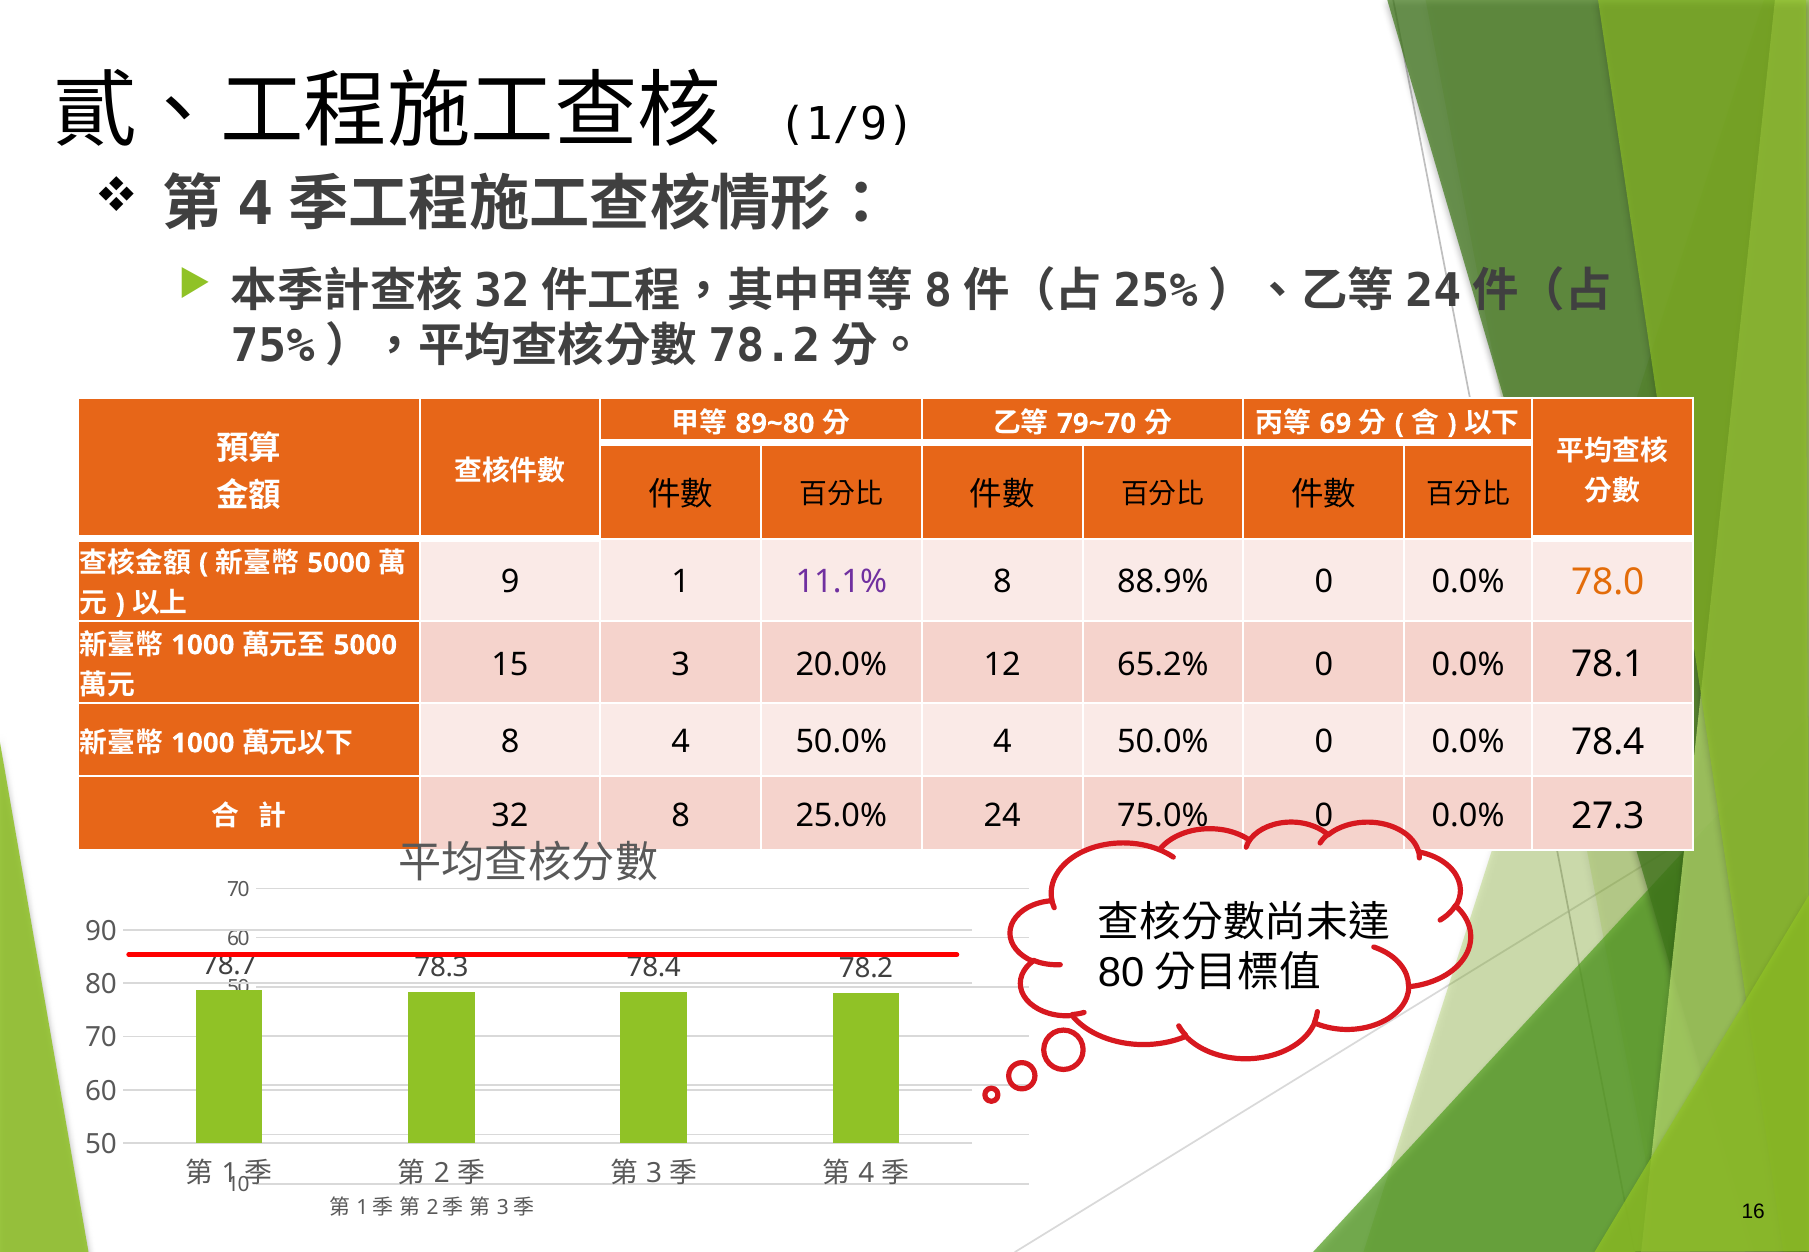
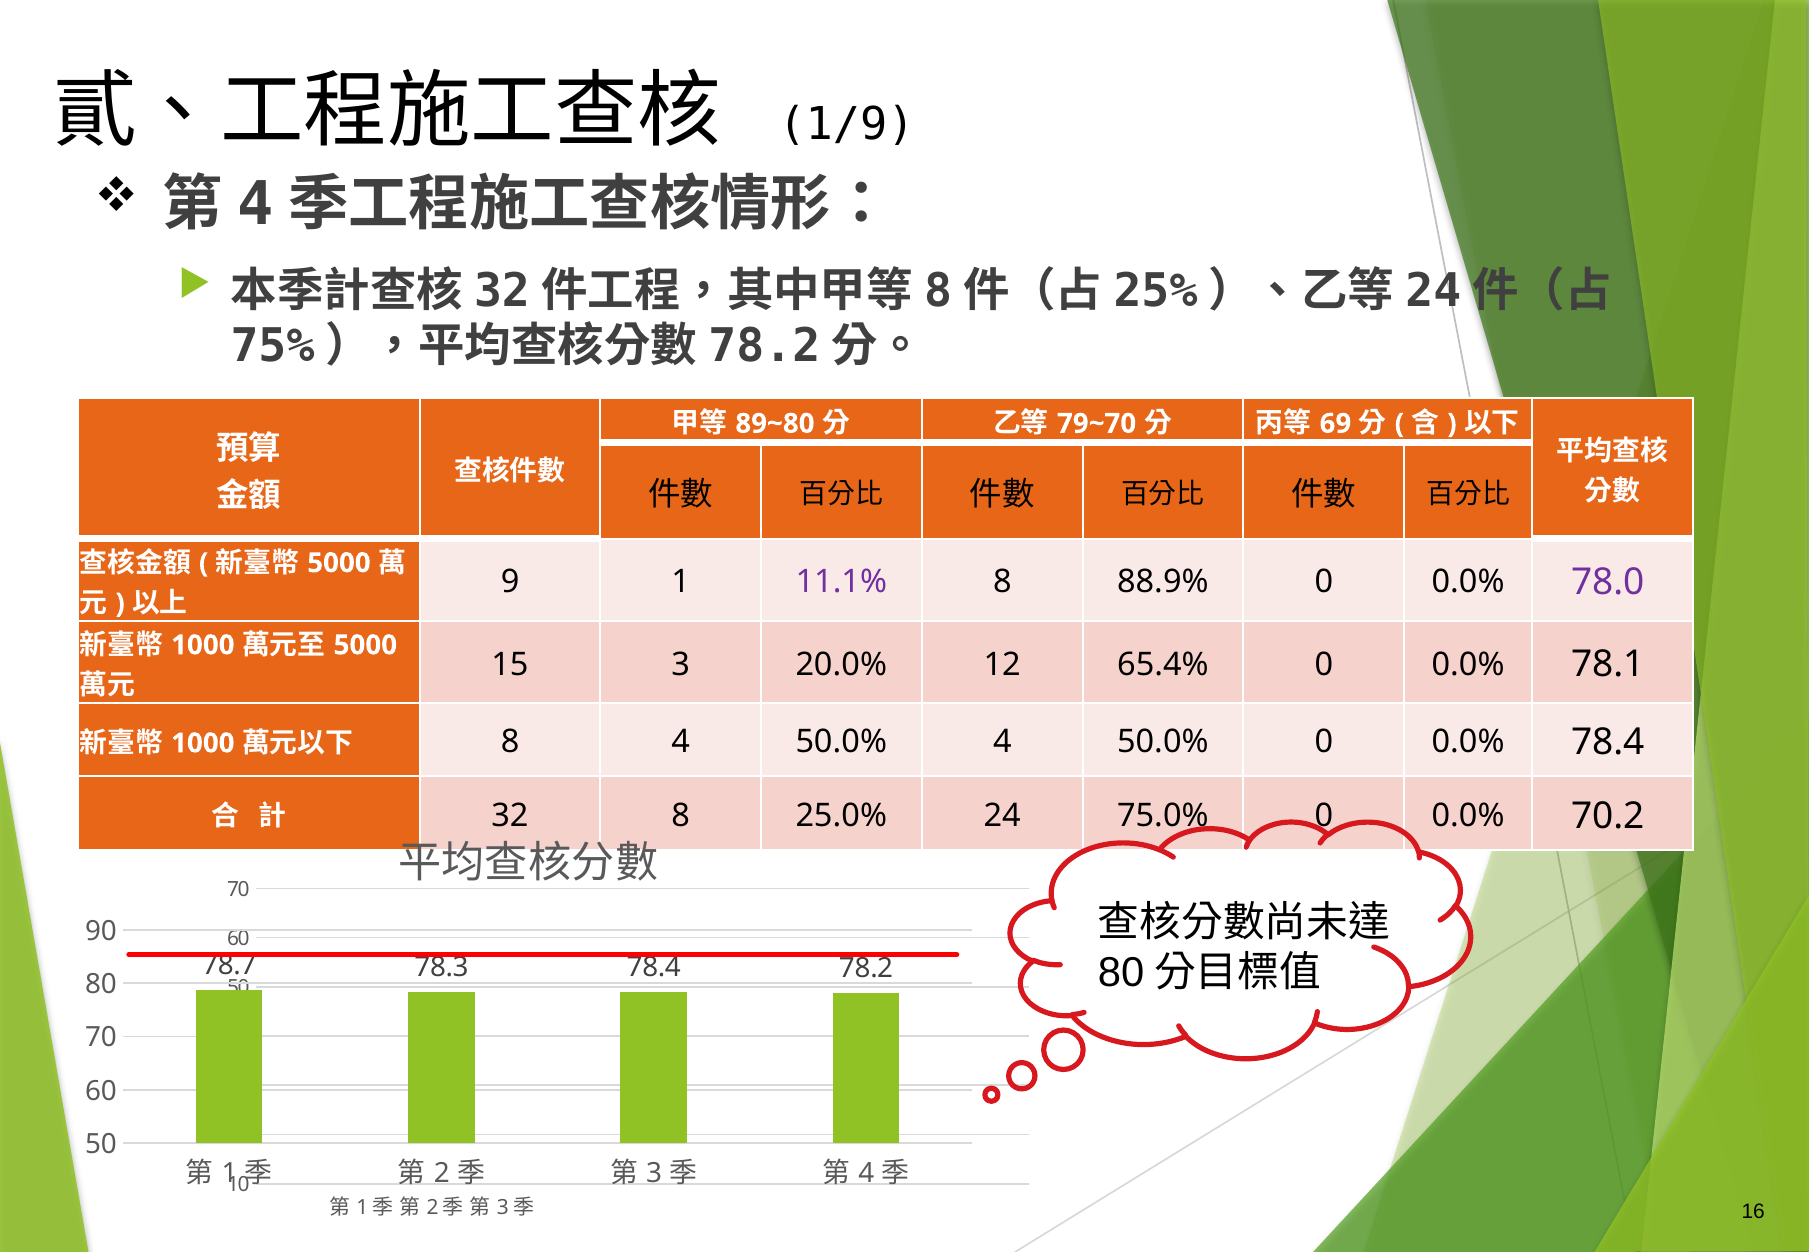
78.0 colour: orange -> purple
65.2%: 65.2% -> 65.4%
27.3: 27.3 -> 70.2
